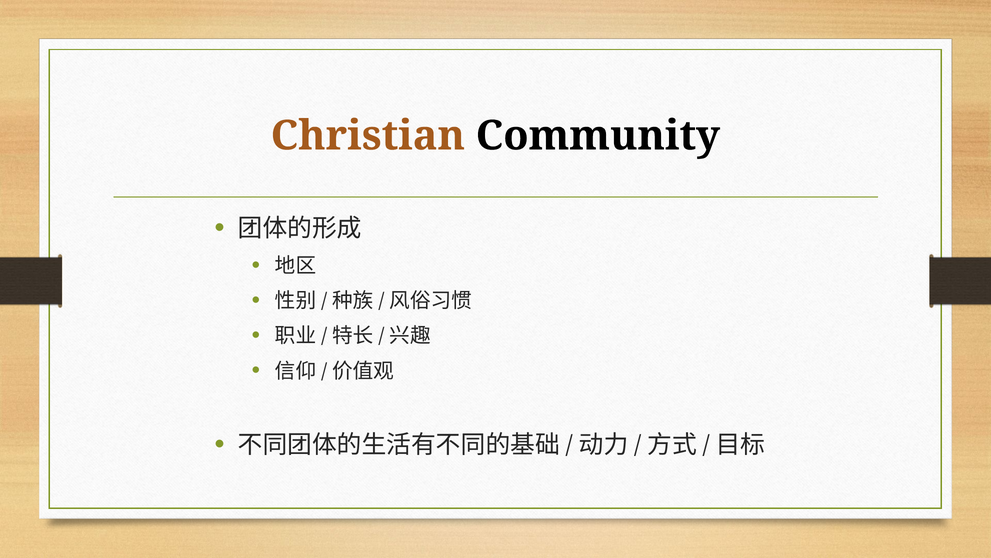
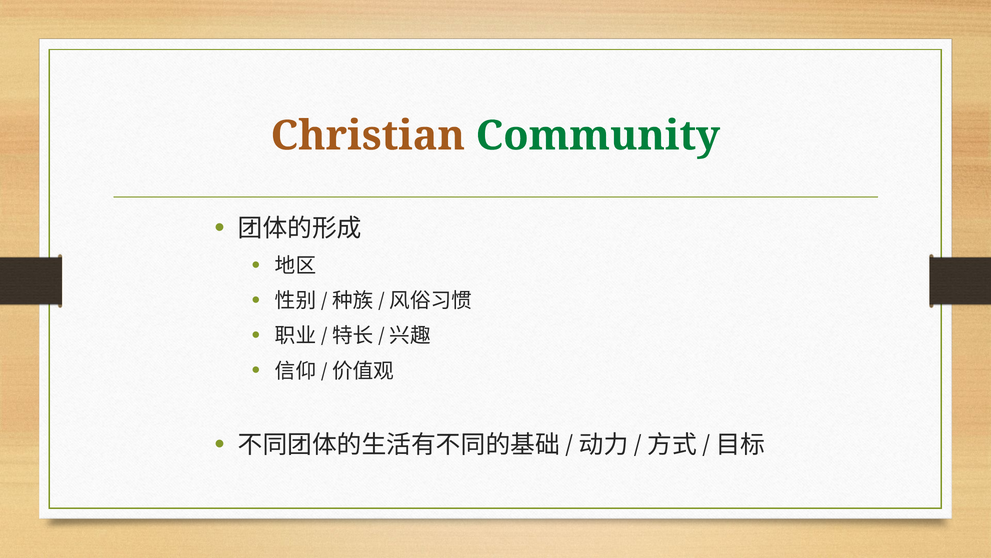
Community colour: black -> green
